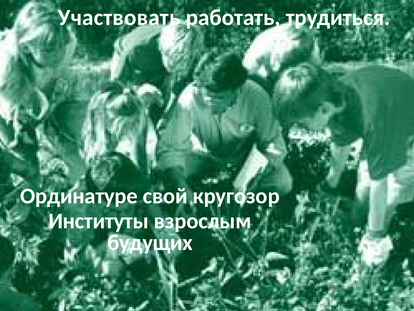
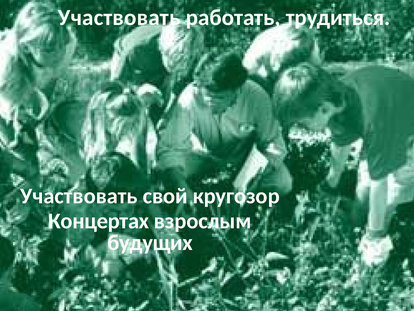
Ординатуре at (79, 196): Ординатуре -> Участвовать
Институты: Институты -> Концертах
